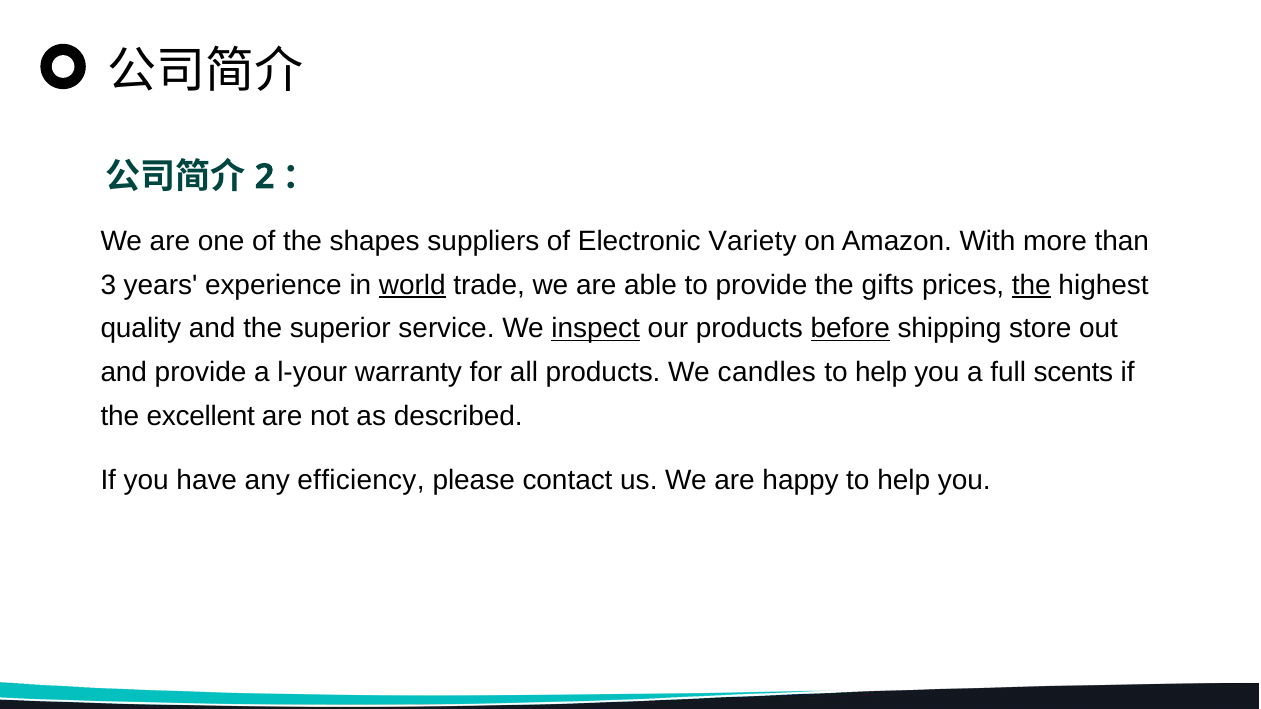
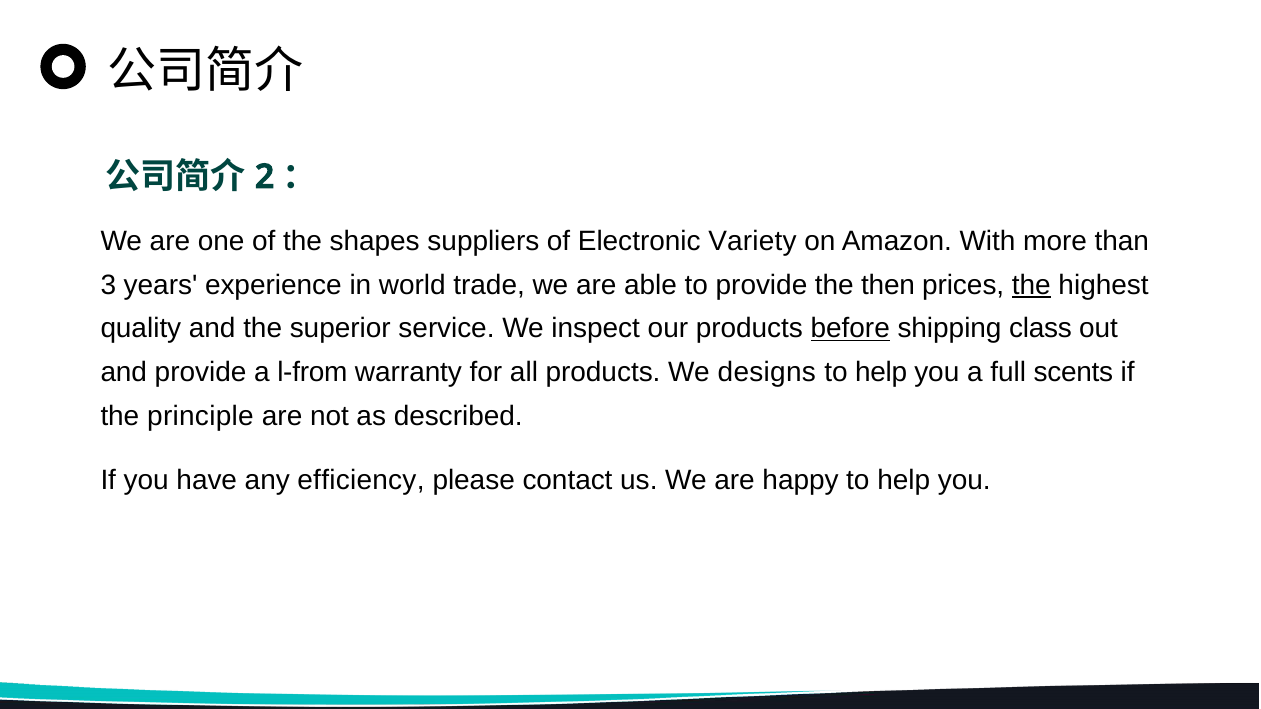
world underline: present -> none
gifts: gifts -> then
inspect underline: present -> none
store: store -> class
l-your: l-your -> l-from
candles: candles -> designs
excellent: excellent -> principle
